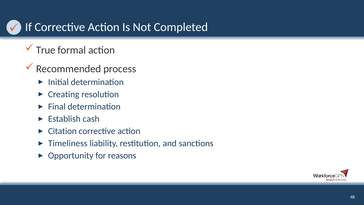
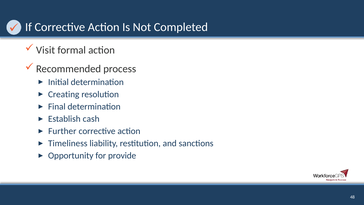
True: True -> Visit
Citation: Citation -> Further
reasons: reasons -> provide
